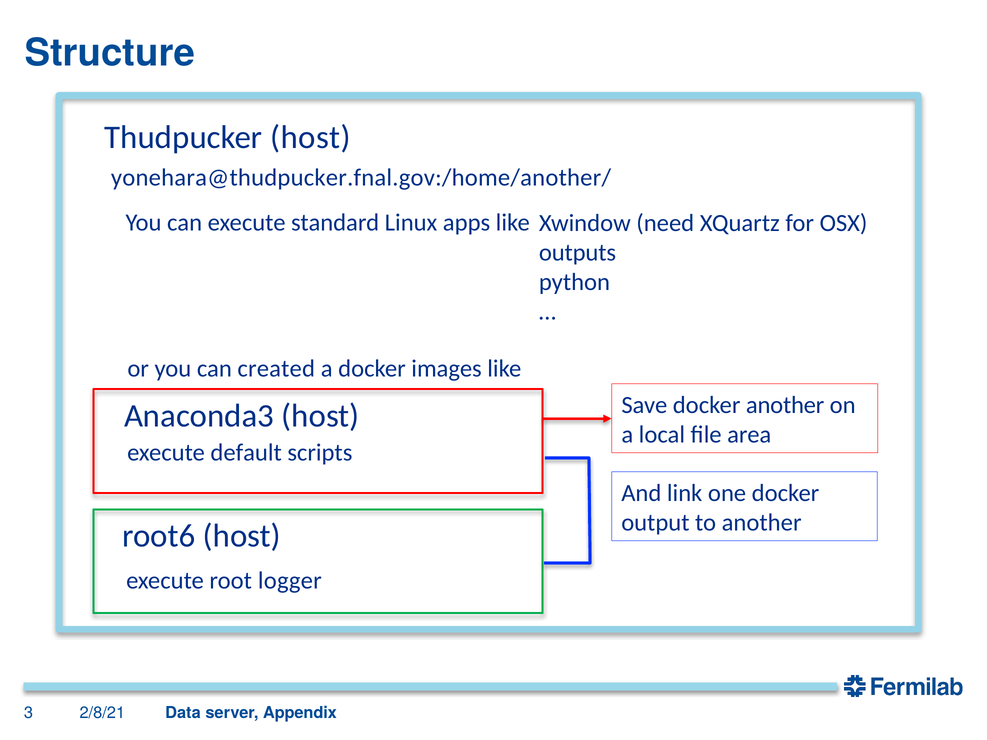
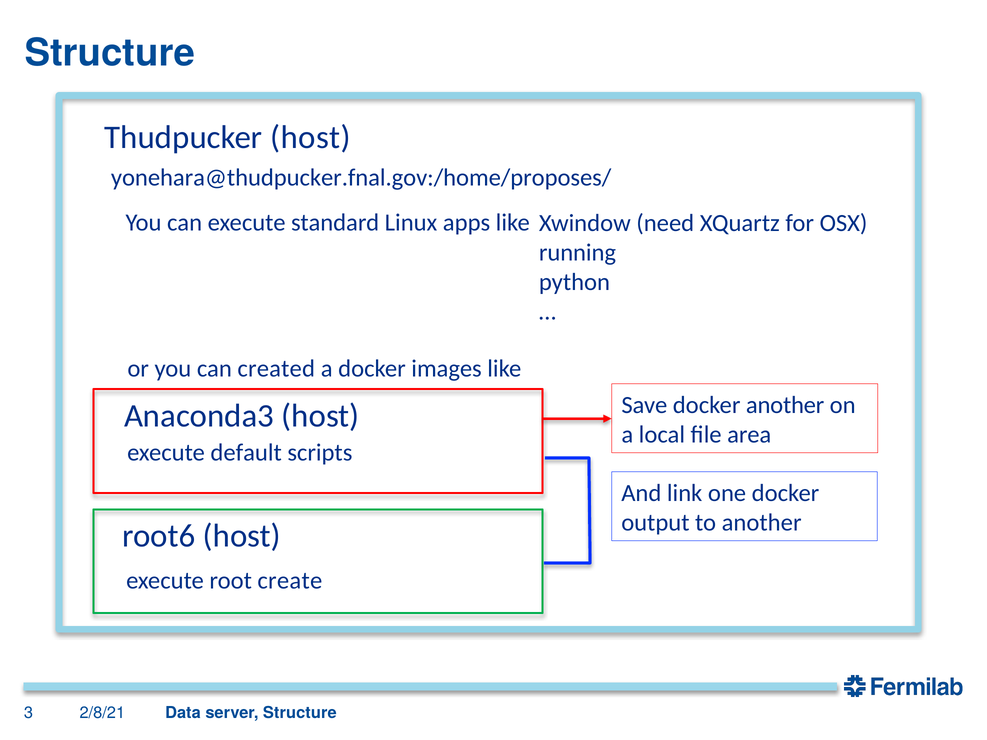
yonehara@thudpucker.fnal.gov:/home/another/: yonehara@thudpucker.fnal.gov:/home/another/ -> yonehara@thudpucker.fnal.gov:/home/proposes/
outputs: outputs -> running
logger: logger -> create
server Appendix: Appendix -> Structure
